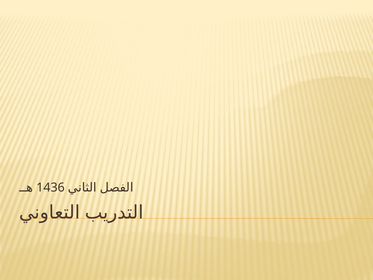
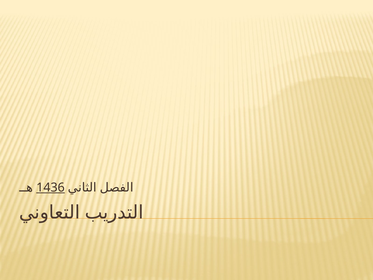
1436 underline: none -> present
